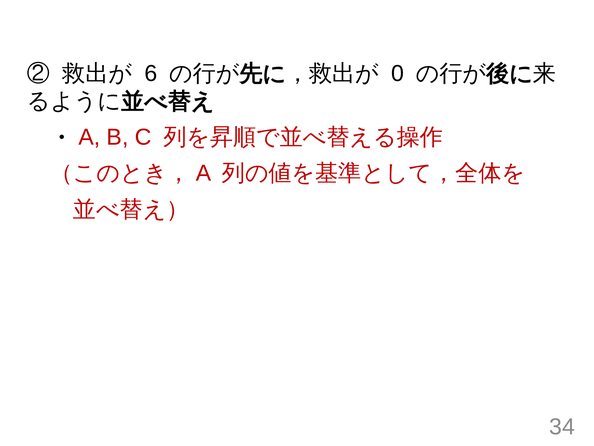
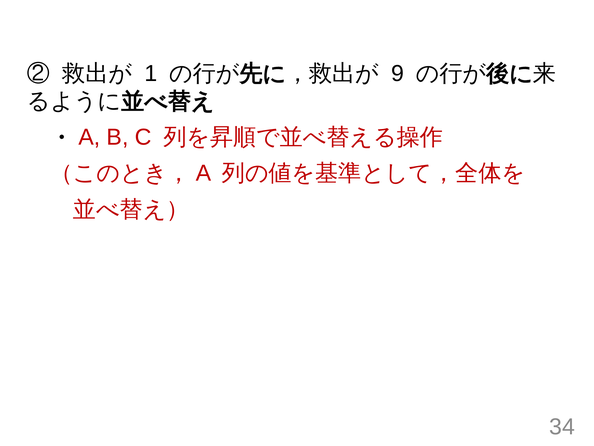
6: 6 -> 1
0: 0 -> 9
